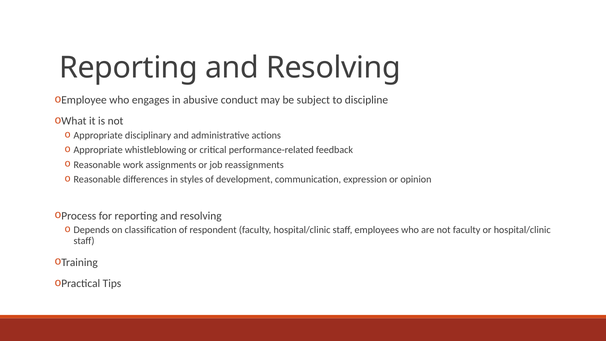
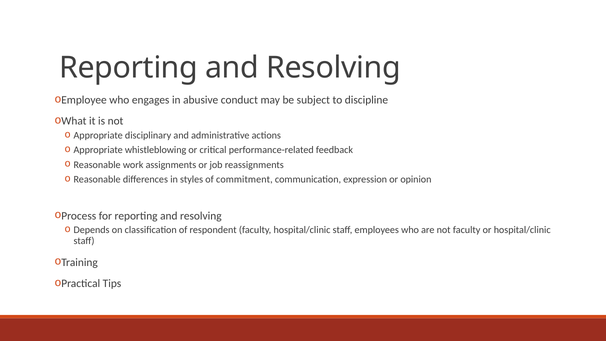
development: development -> commitment
